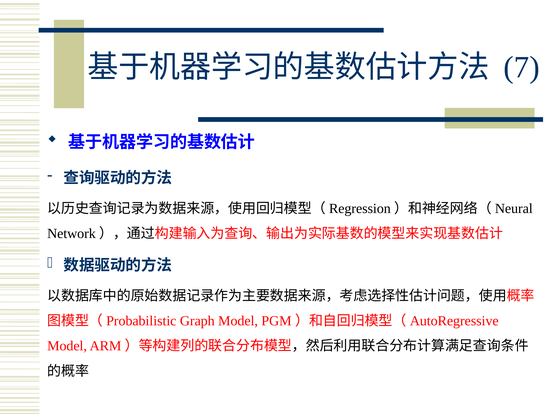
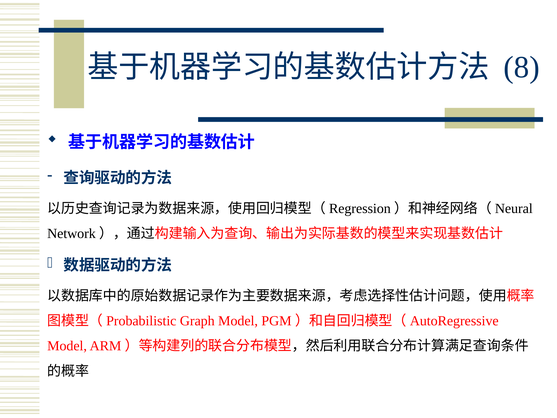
7: 7 -> 8
